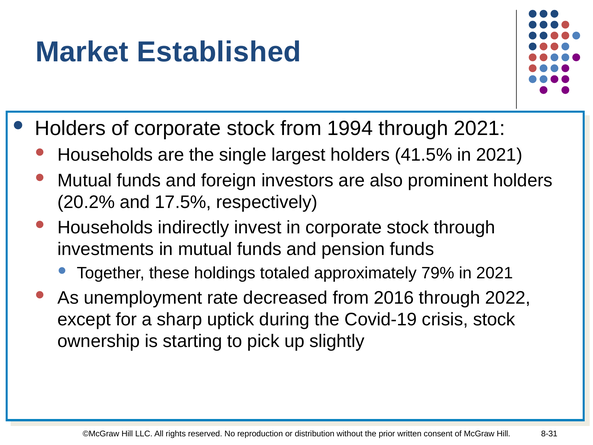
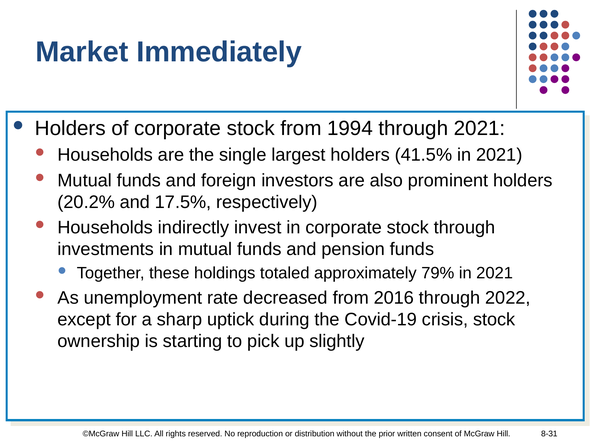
Established: Established -> Immediately
